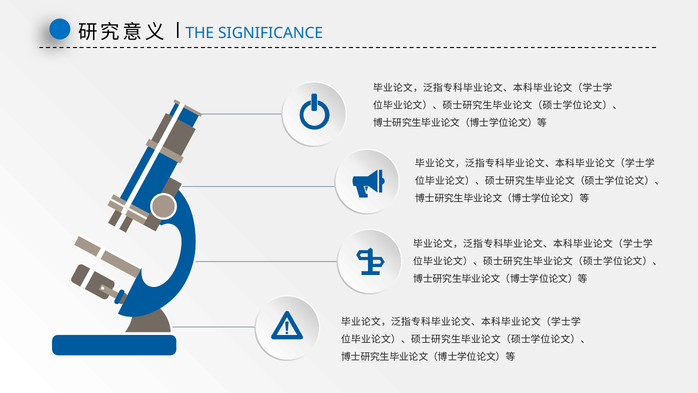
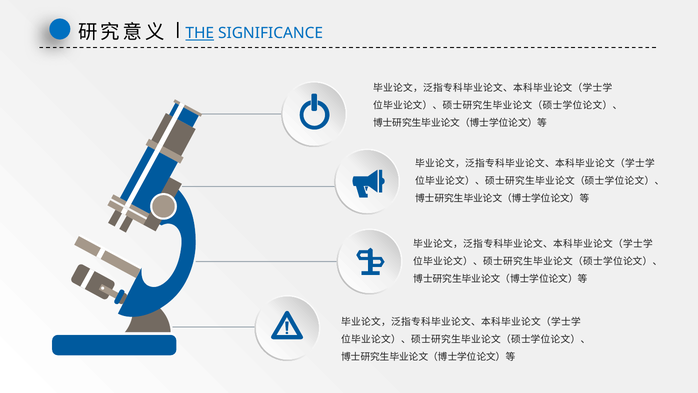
THE underline: none -> present
